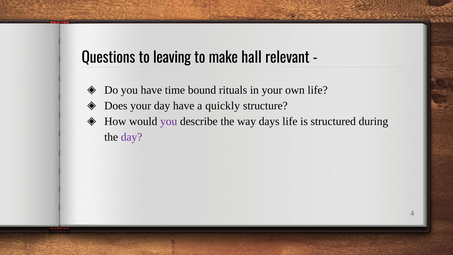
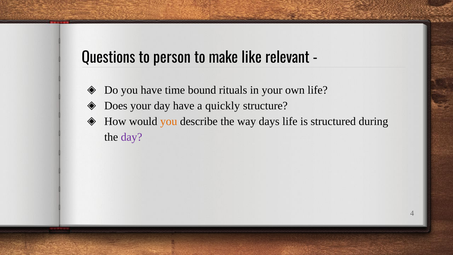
leaving: leaving -> person
hall: hall -> like
you at (169, 121) colour: purple -> orange
